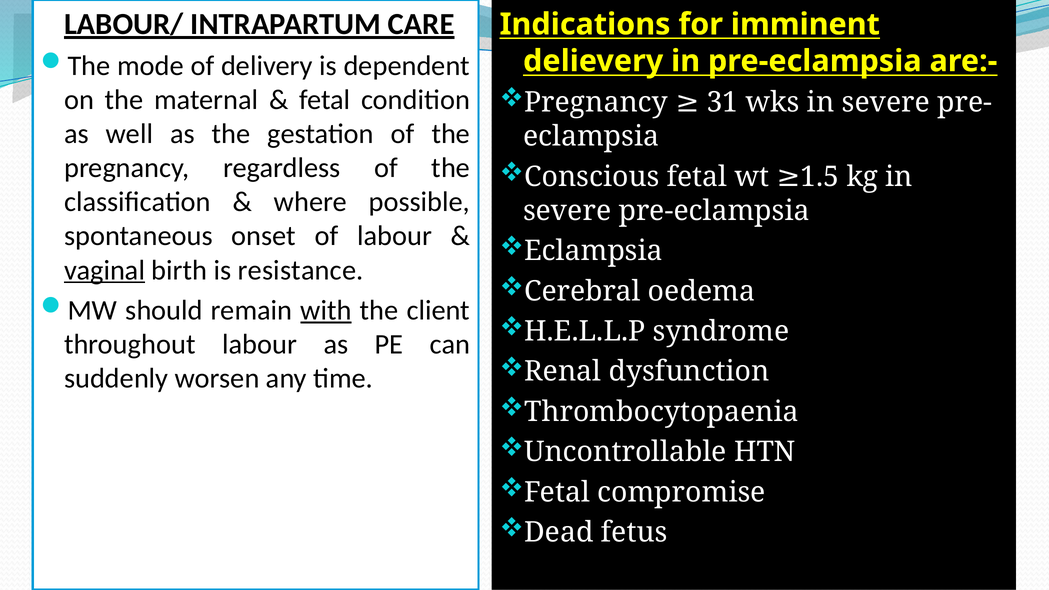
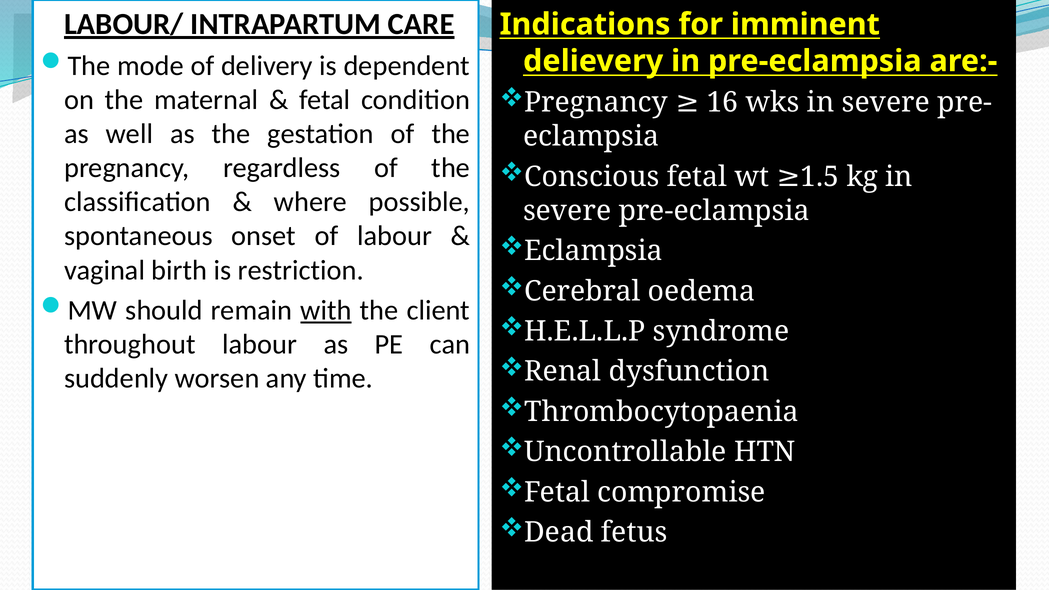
31: 31 -> 16
vaginal underline: present -> none
resistance: resistance -> restriction
